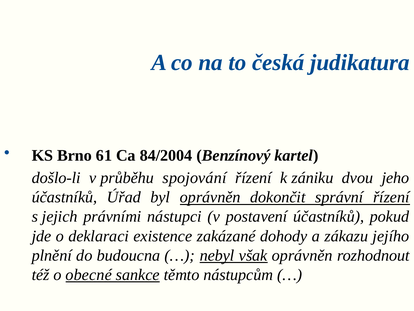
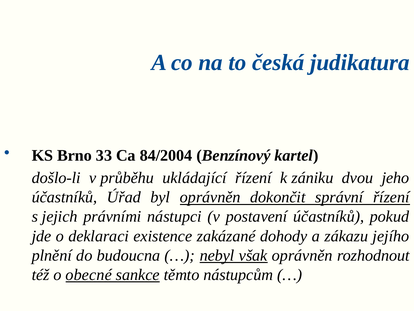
61: 61 -> 33
spojování: spojování -> ukládající
